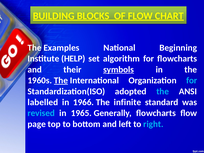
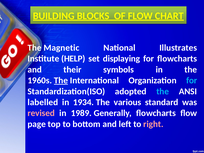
Examples: Examples -> Magnetic
Beginning: Beginning -> Illustrates
algorithm: algorithm -> displaying
symbols underline: present -> none
1966: 1966 -> 1934
infinite: infinite -> various
revised colour: light blue -> pink
1965: 1965 -> 1989
right colour: light blue -> pink
